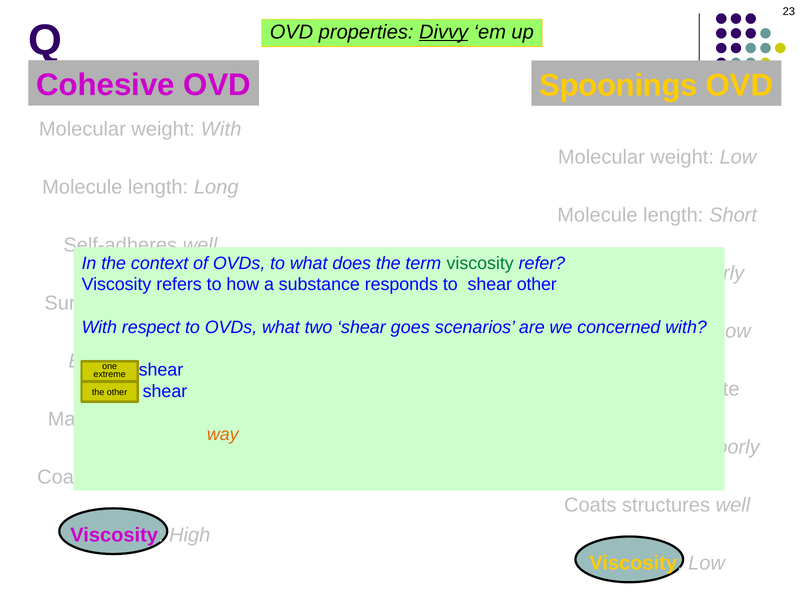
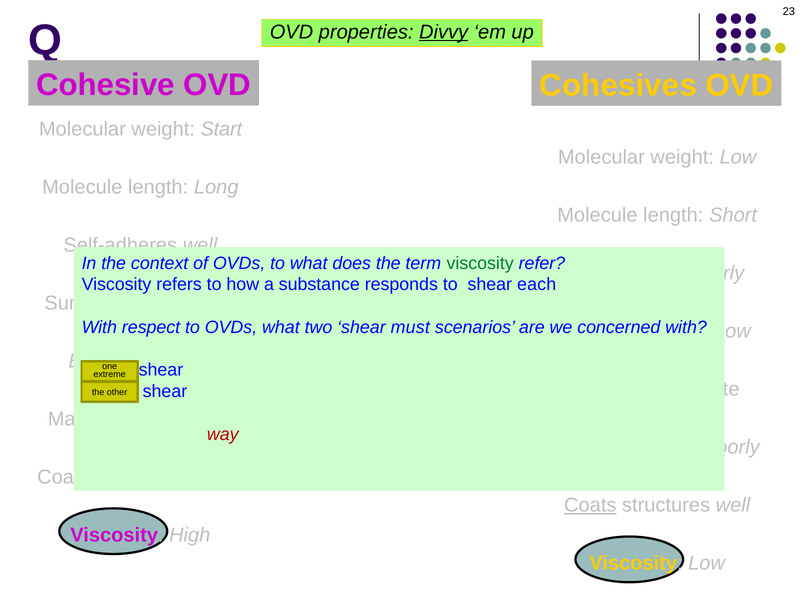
Spoonings: Spoonings -> Cohesives
weight With: With -> Start
shear other: other -> each
goes: goes -> must
way colour: orange -> red
Coats at (590, 505) underline: none -> present
